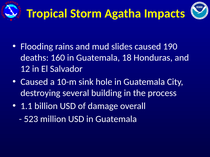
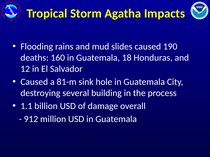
10-m: 10-m -> 81-m
523: 523 -> 912
